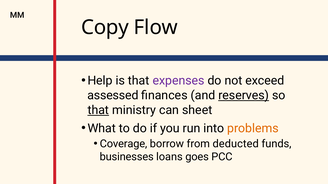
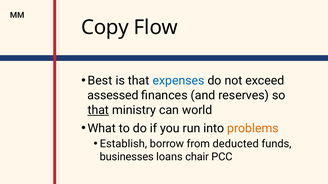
Help: Help -> Best
expenses colour: purple -> blue
reserves underline: present -> none
sheet: sheet -> world
Coverage: Coverage -> Establish
goes: goes -> chair
